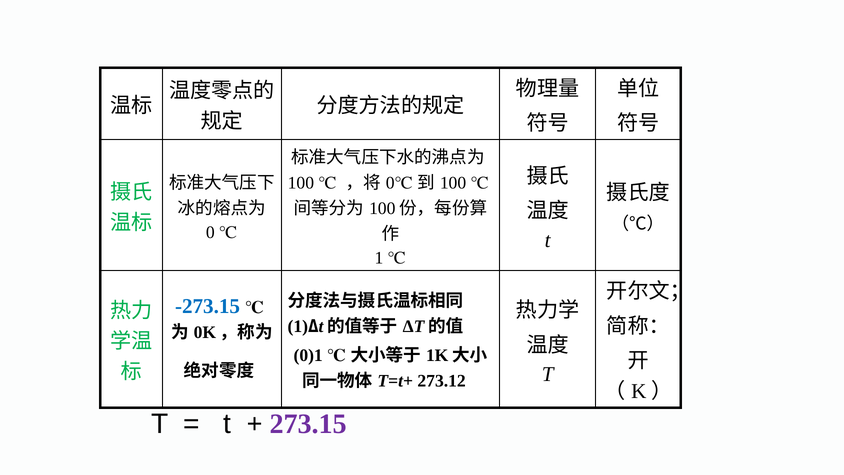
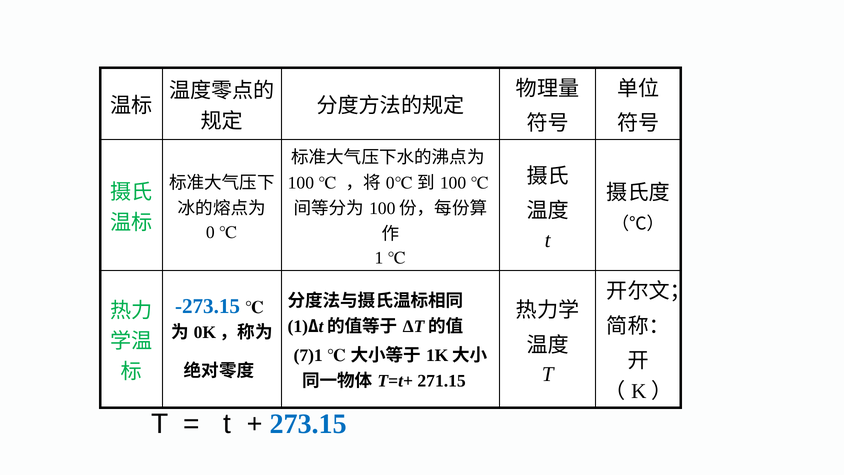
0)1: 0)1 -> 7)1
273.12: 273.12 -> 271.15
273.15 colour: purple -> blue
